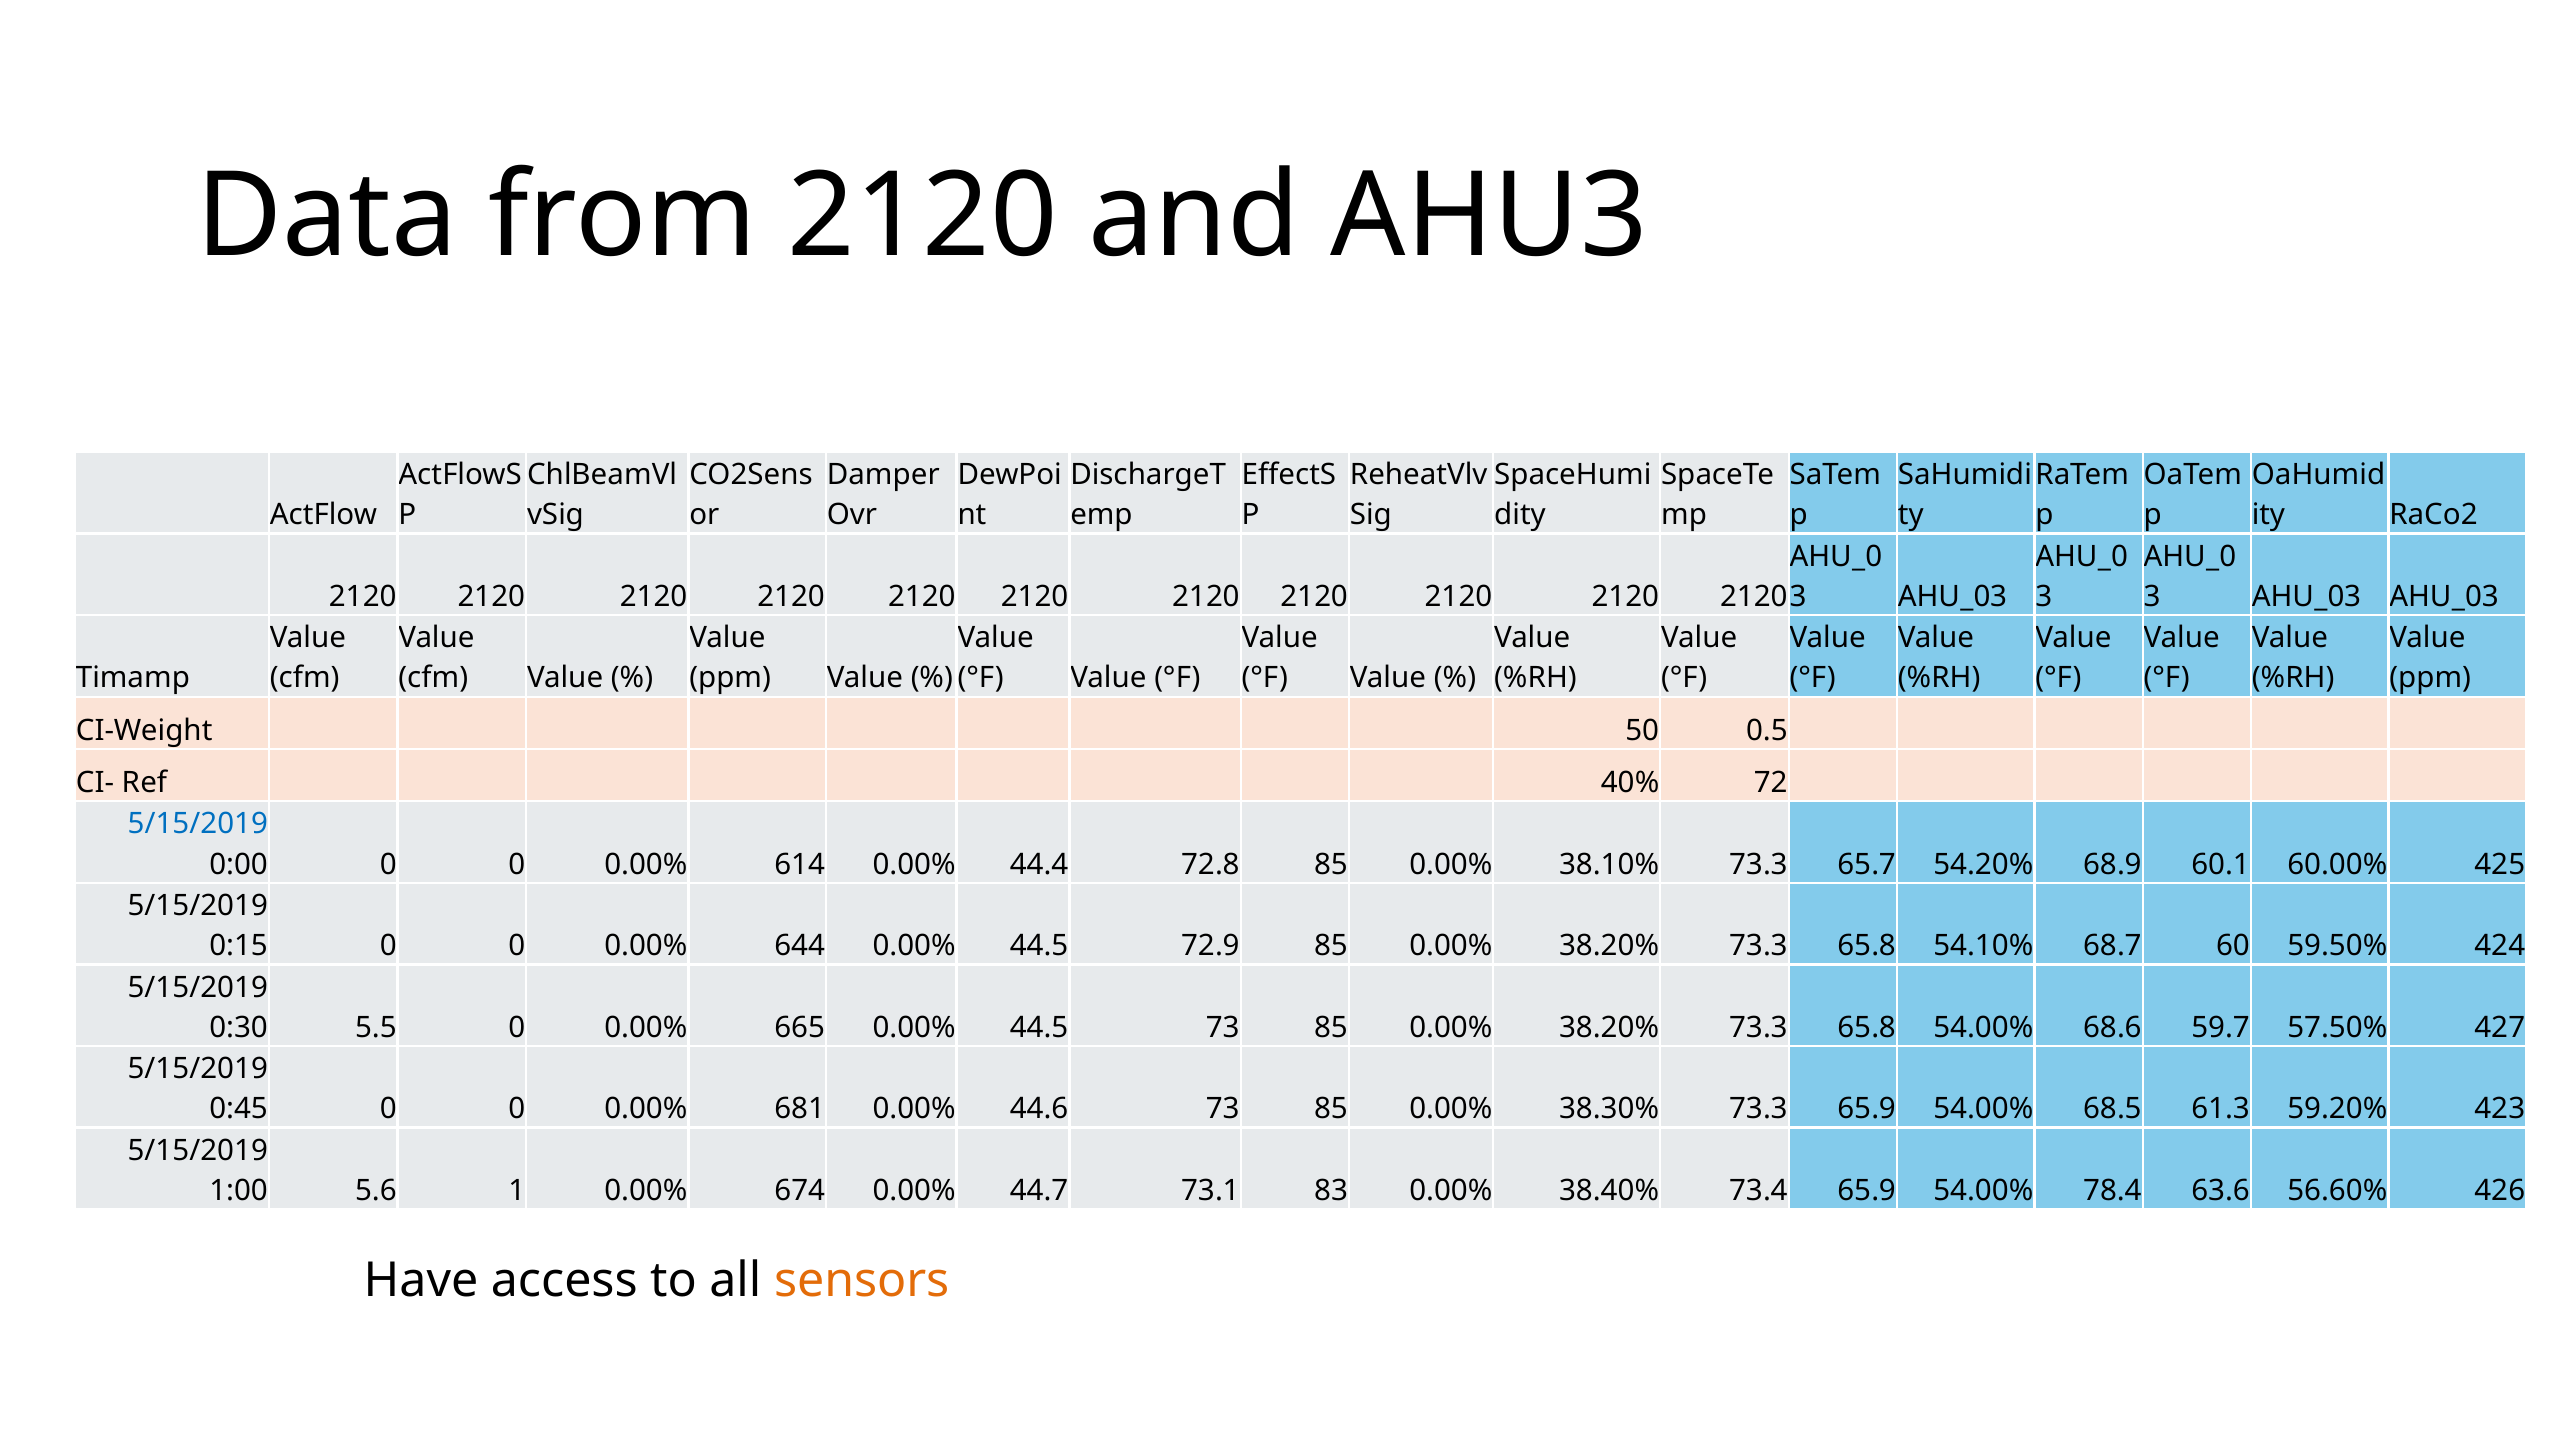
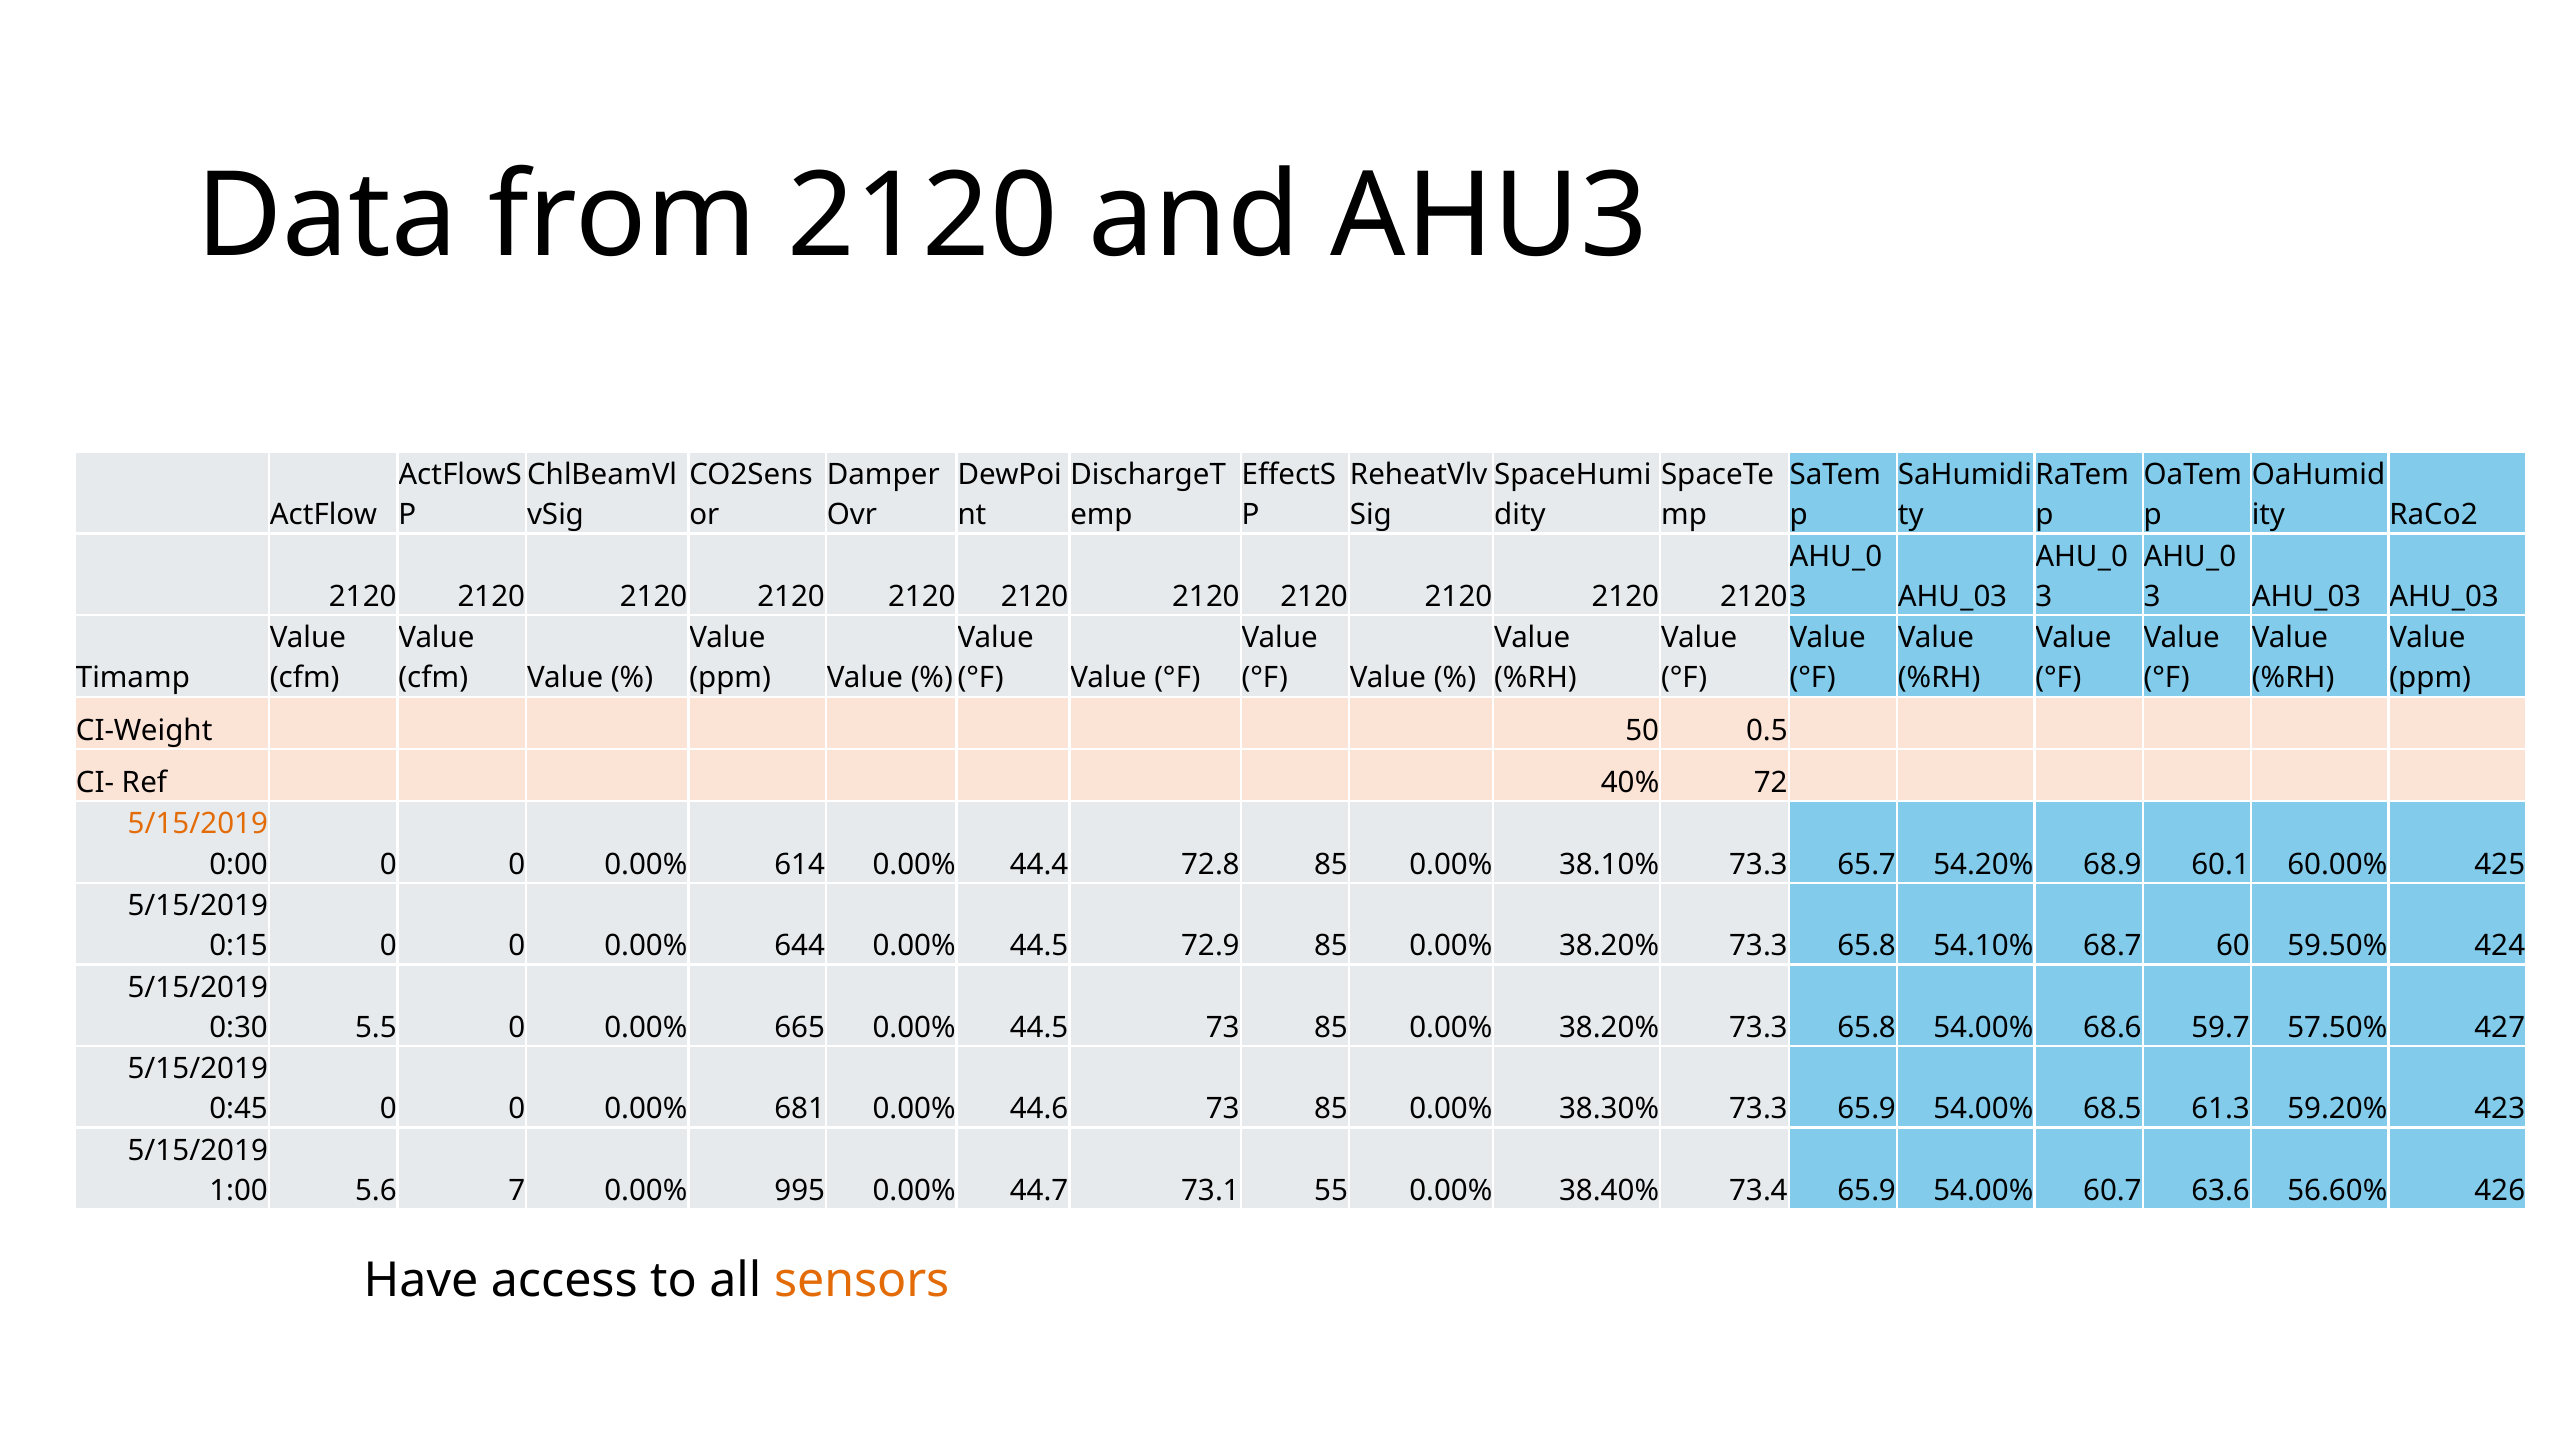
5/15/2019 at (198, 824) colour: blue -> orange
1: 1 -> 7
674: 674 -> 995
83: 83 -> 55
78.4: 78.4 -> 60.7
